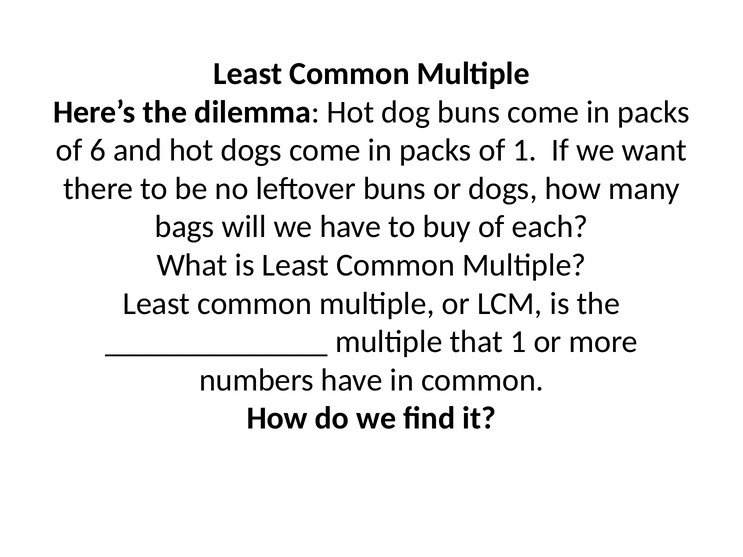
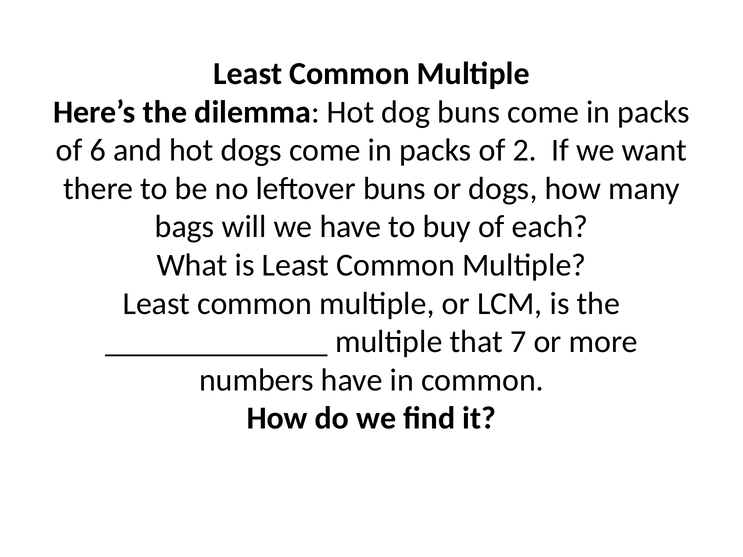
of 1: 1 -> 2
that 1: 1 -> 7
